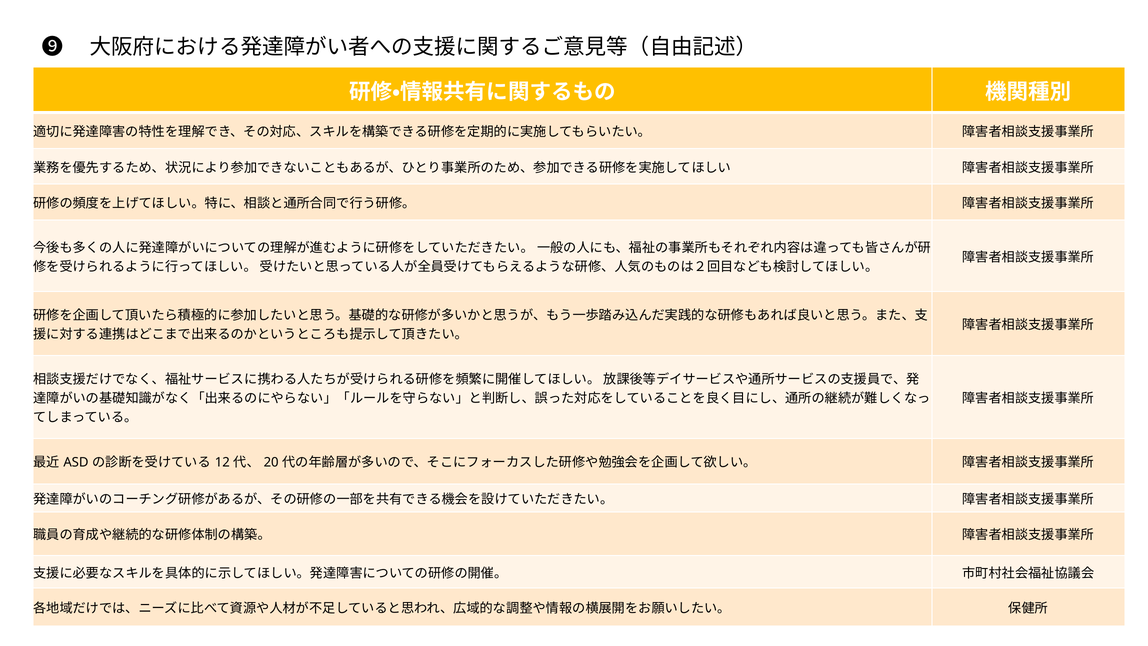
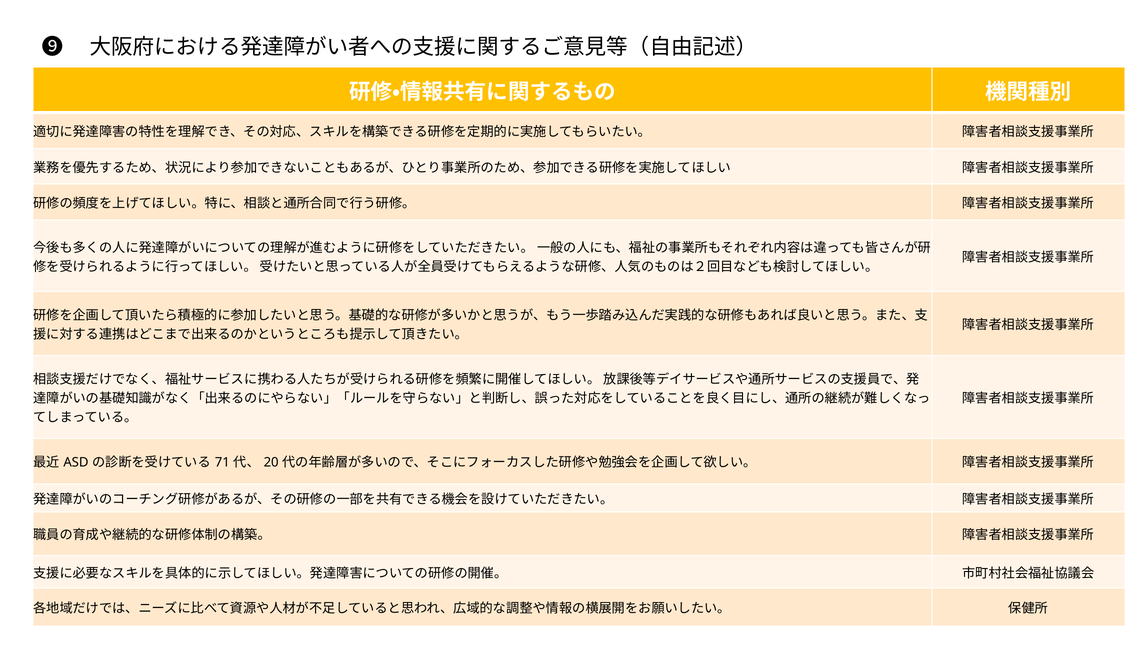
12: 12 -> 71
